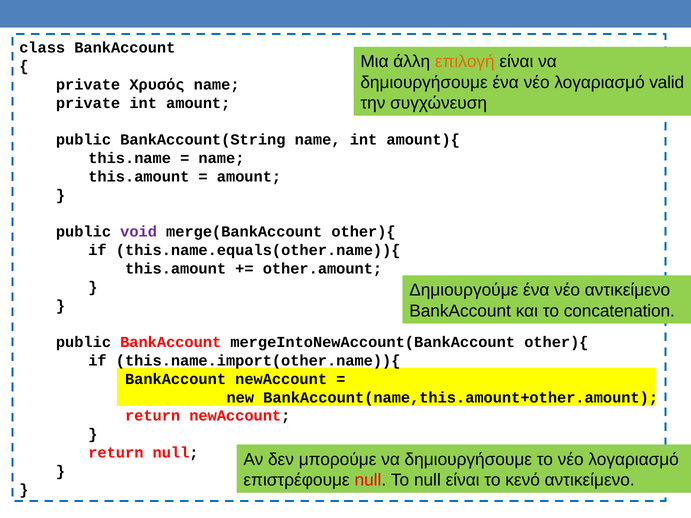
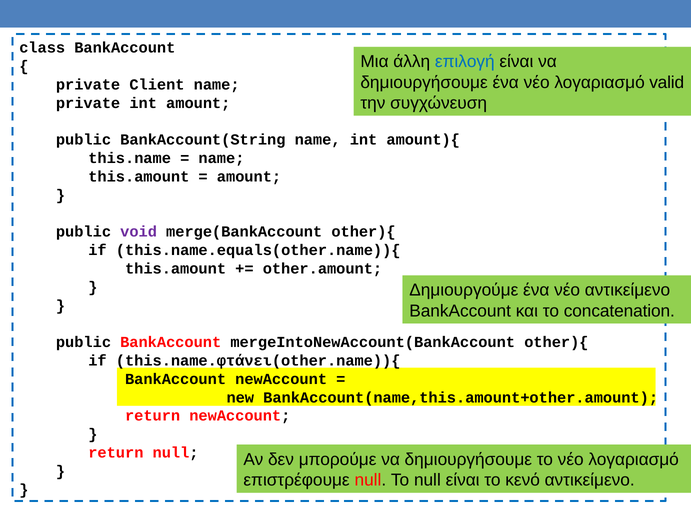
επιλογή colour: orange -> blue
Χρυσός: Χρυσός -> Client
this.name.import(other.name)){: this.name.import(other.name)){ -> this.name.φτάνει(other.name)){
